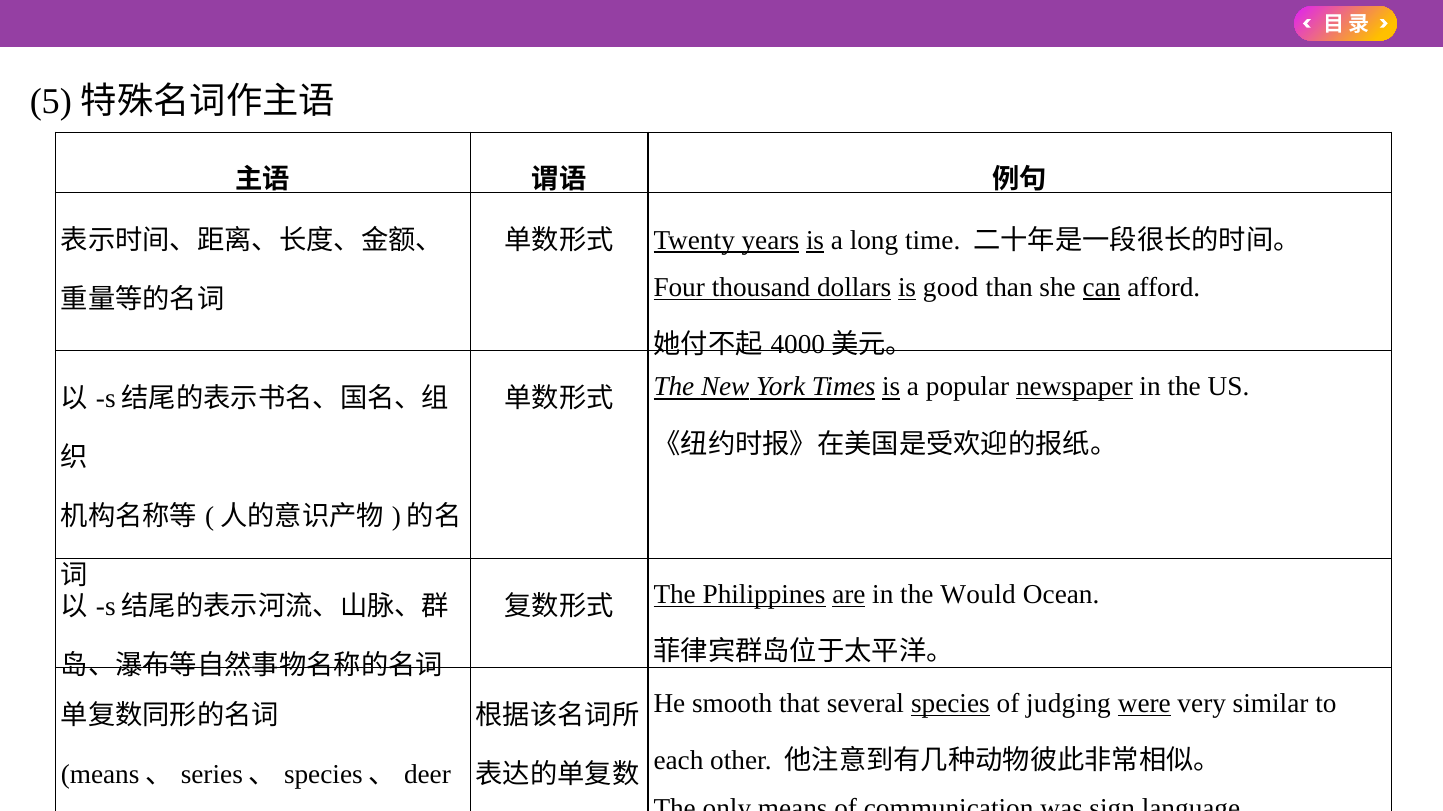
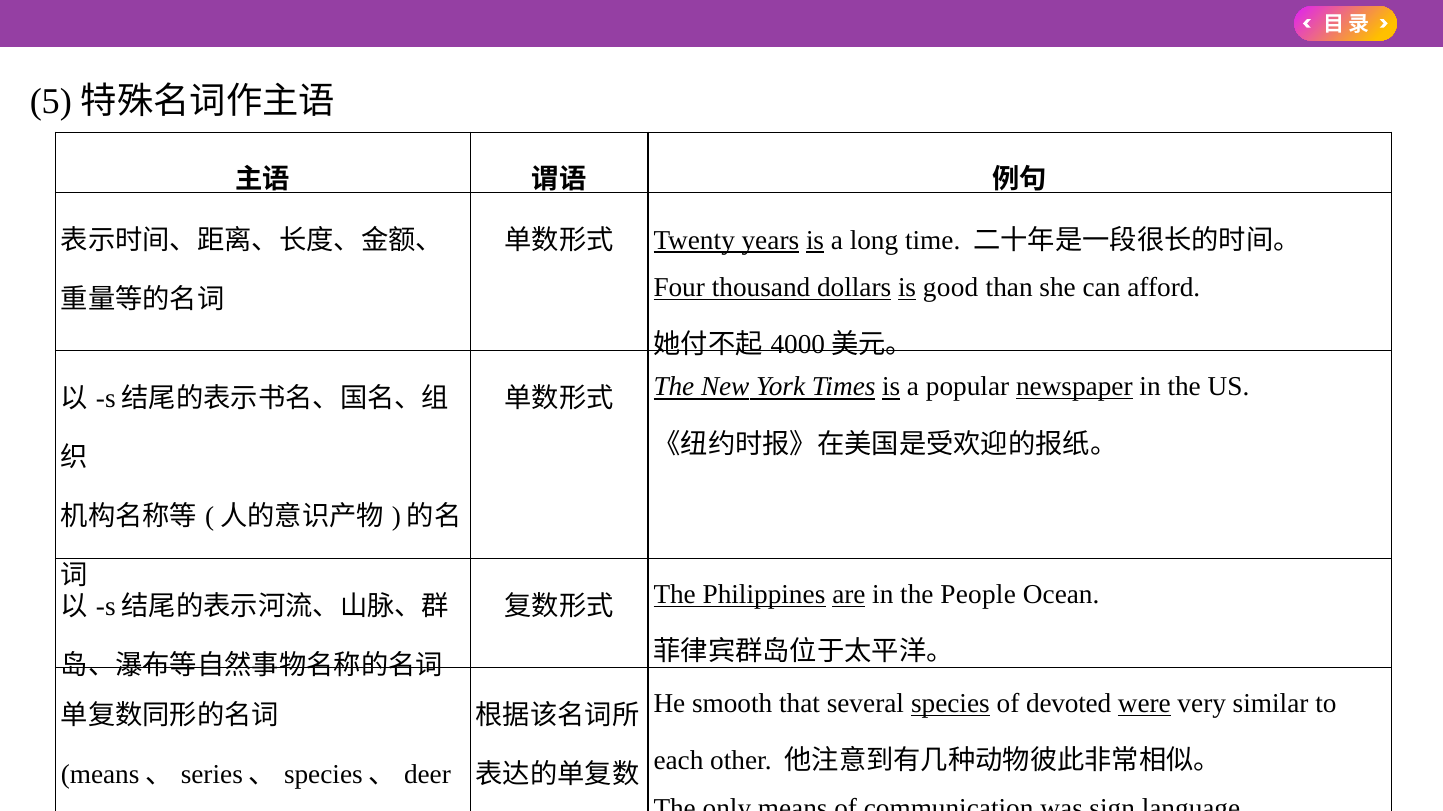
can underline: present -> none
Would: Would -> People
judging: judging -> devoted
